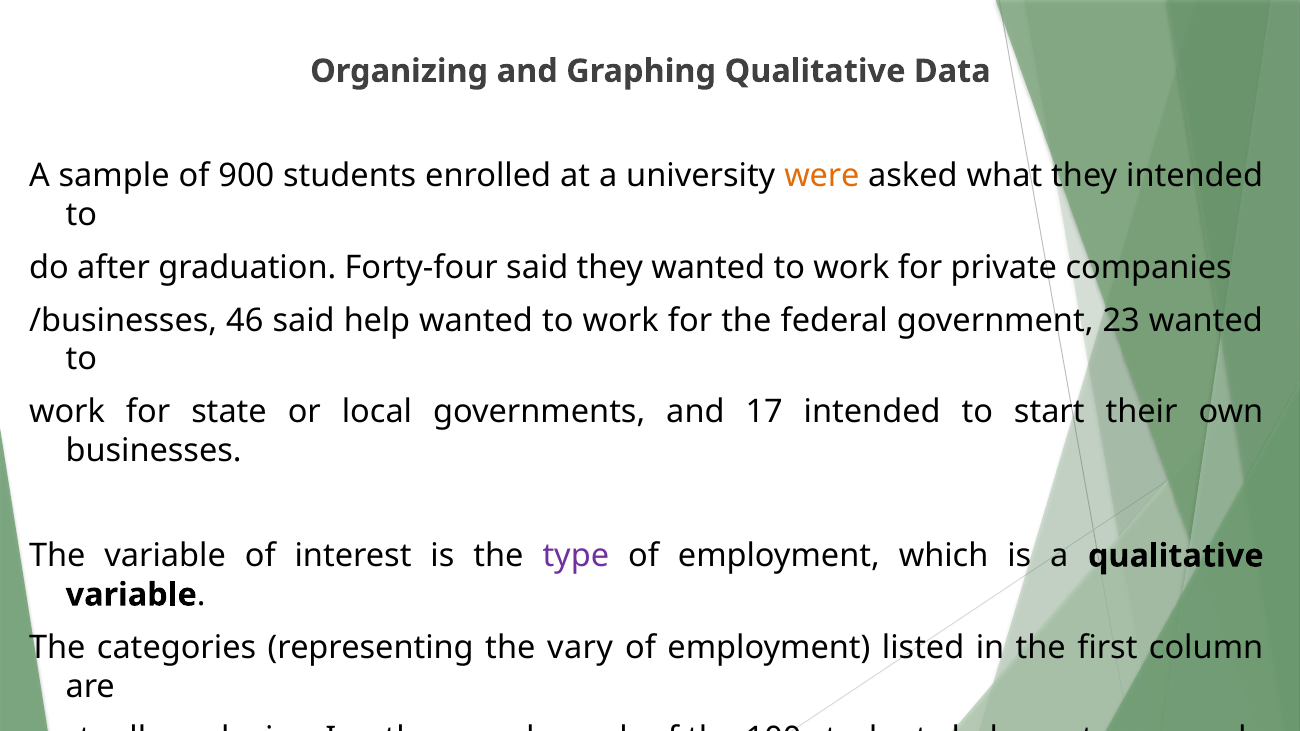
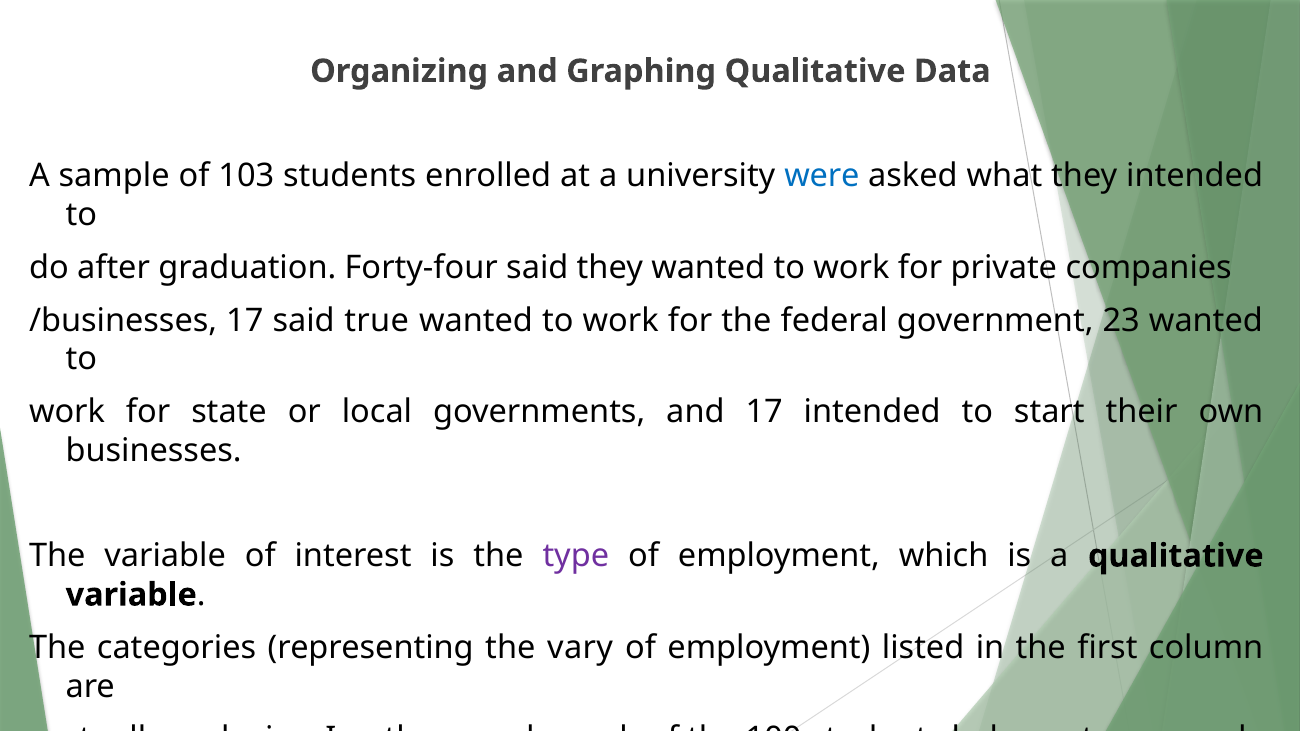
900: 900 -> 103
were colour: orange -> blue
/businesses 46: 46 -> 17
help: help -> true
